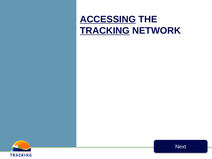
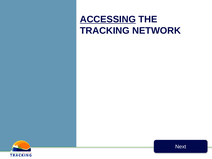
TRACKING underline: present -> none
